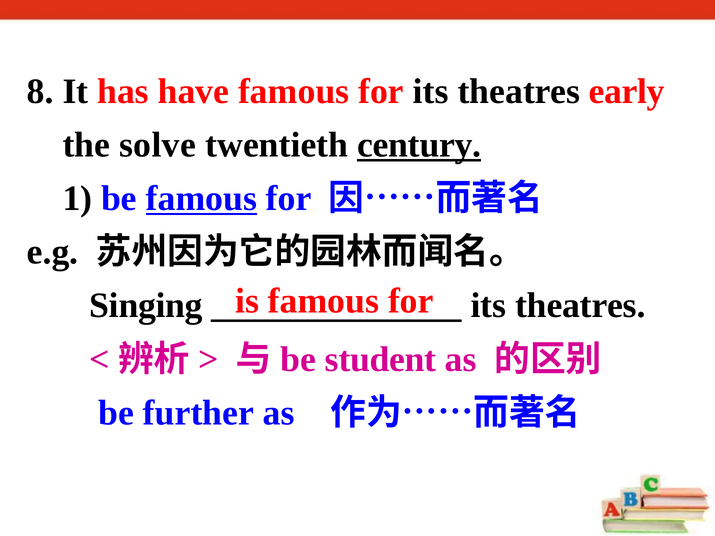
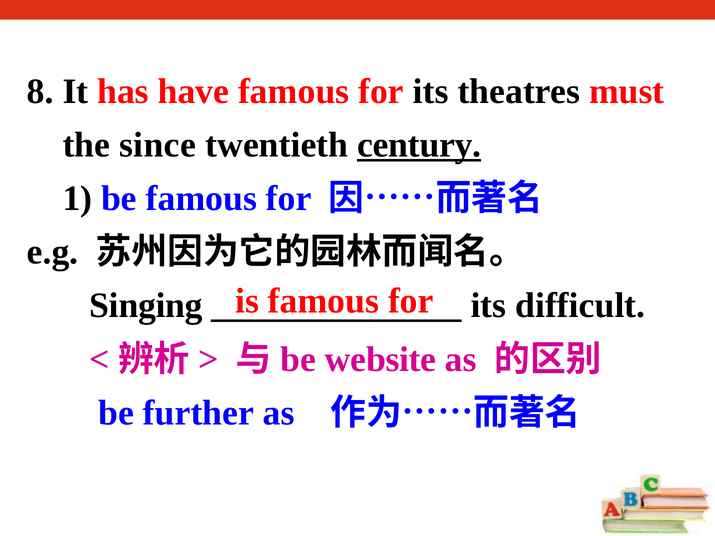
early: early -> must
solve: solve -> since
famous at (201, 199) underline: present -> none
theatres at (580, 306): theatres -> difficult
student: student -> website
